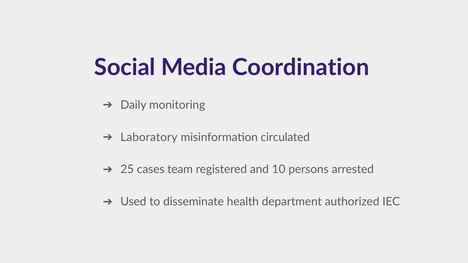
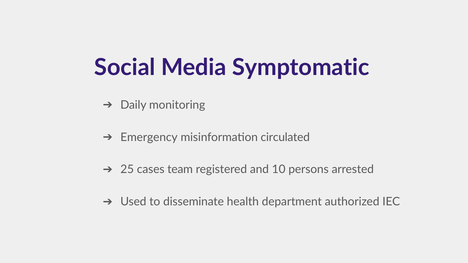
Coordination: Coordination -> Symptomatic
Laboratory: Laboratory -> Emergency
